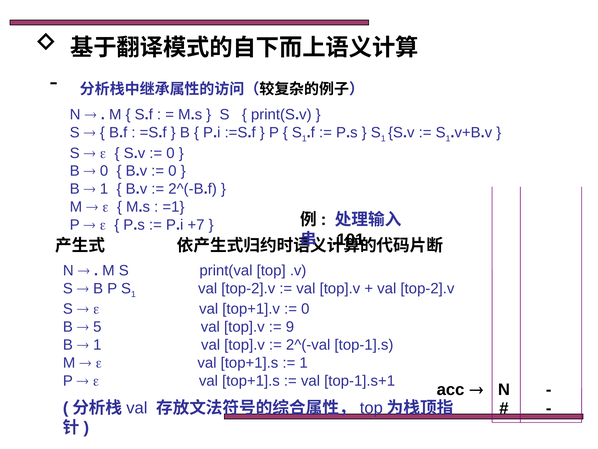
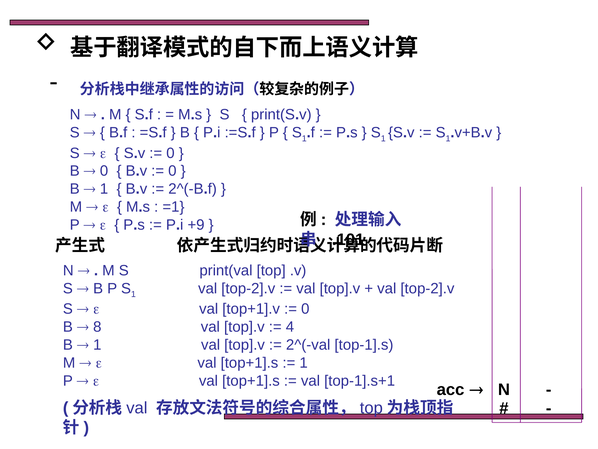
+7: +7 -> +9
5: 5 -> 8
9: 9 -> 4
